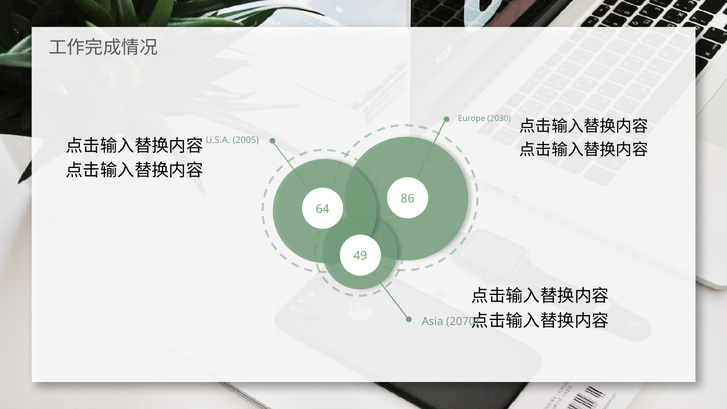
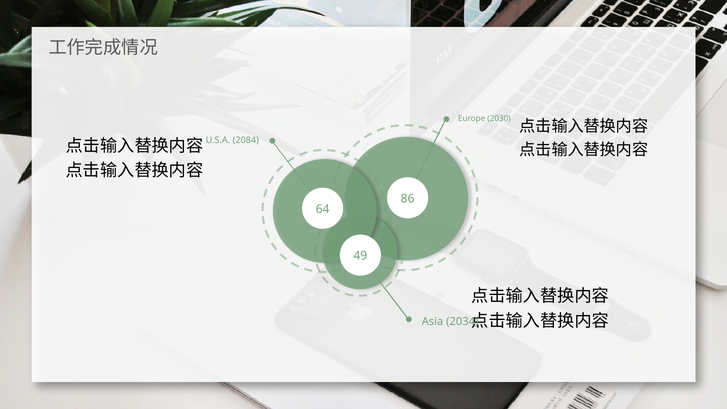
2005: 2005 -> 2084
2070: 2070 -> 2034
